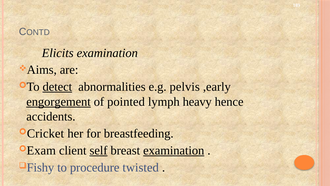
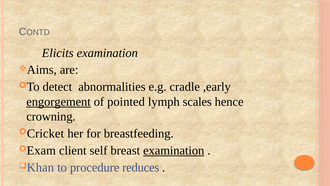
detect underline: present -> none
pelvis: pelvis -> cradle
heavy: heavy -> scales
accidents: accidents -> crowning
self underline: present -> none
Fishy: Fishy -> Khan
twisted: twisted -> reduces
